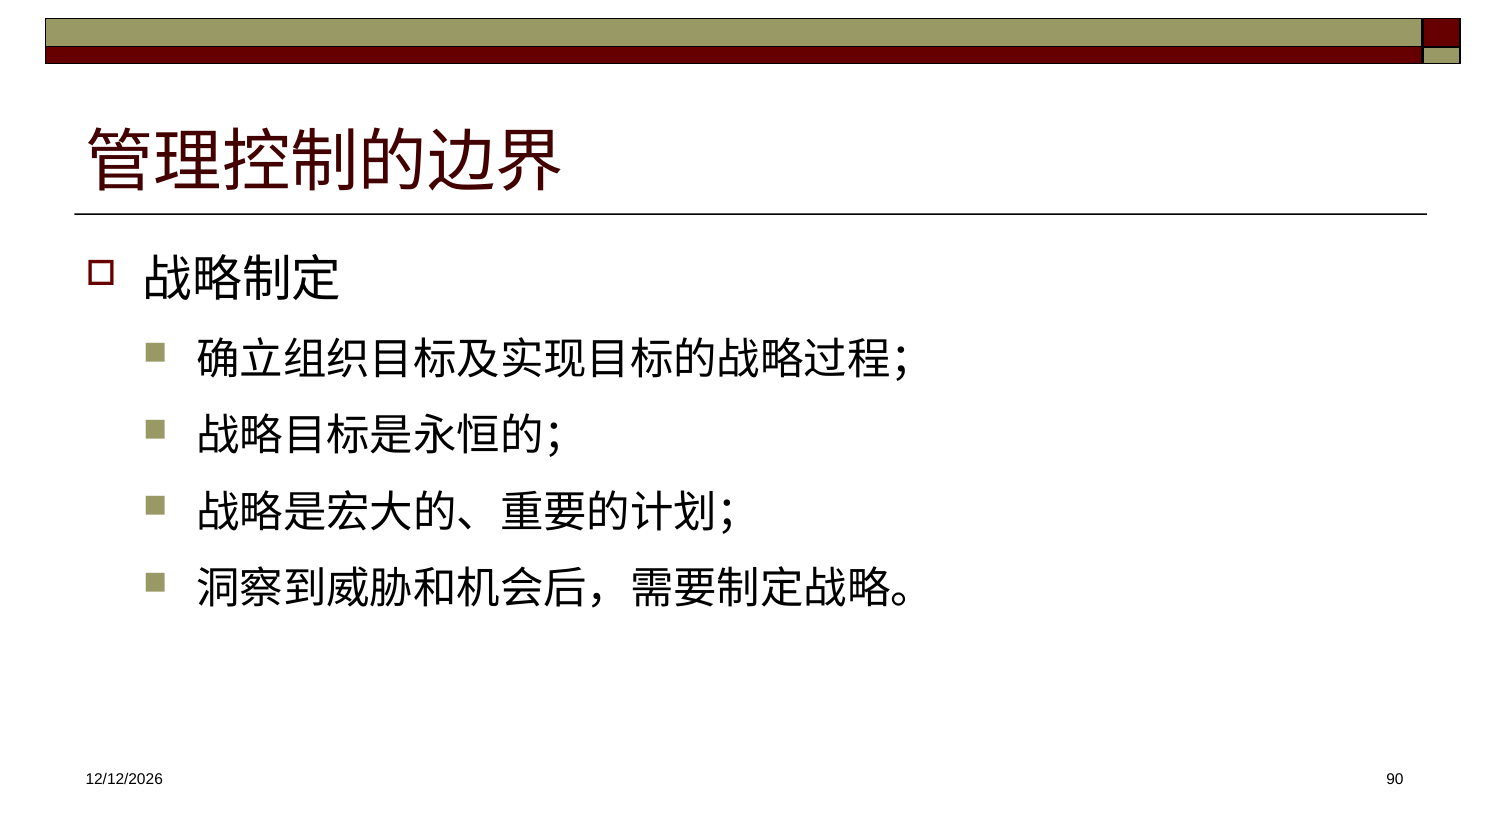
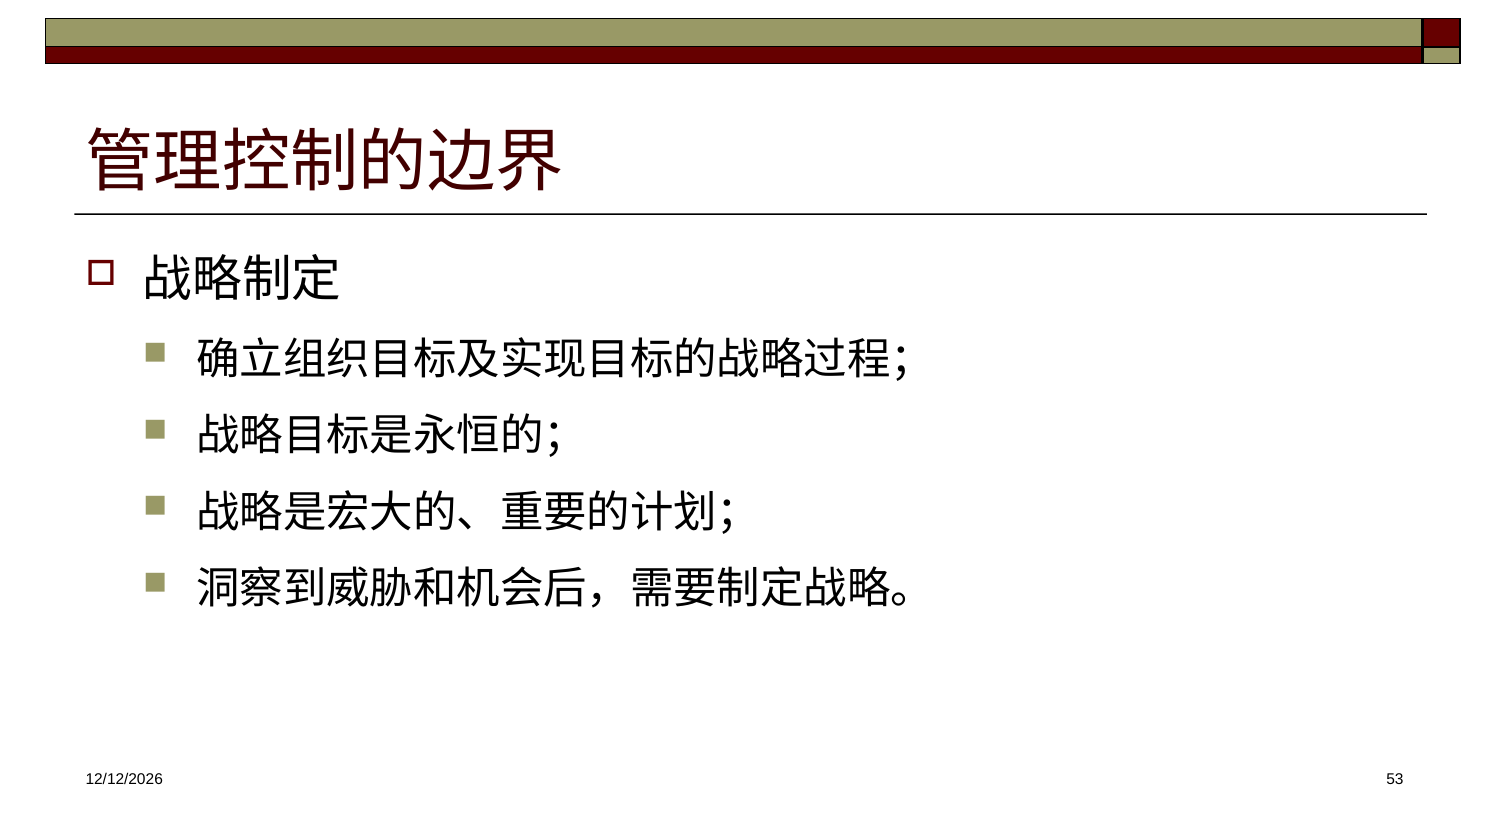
90: 90 -> 53
